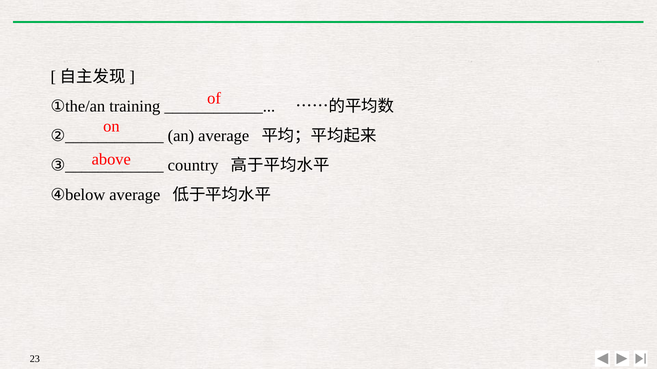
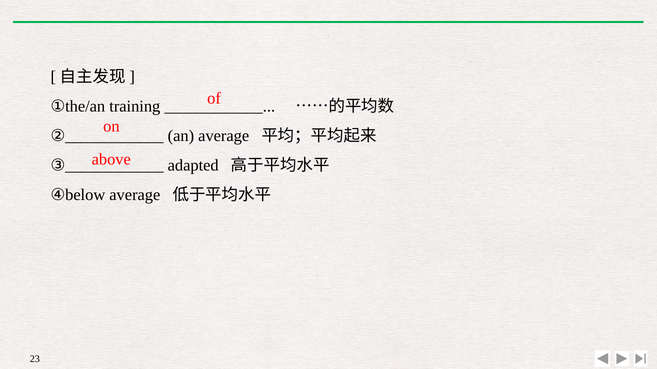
country: country -> adapted
